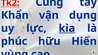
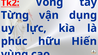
Cùng: Cùng -> Vong
Khẩn: Khẩn -> Từng
kìa underline: present -> none
